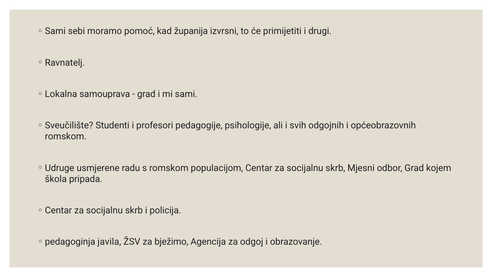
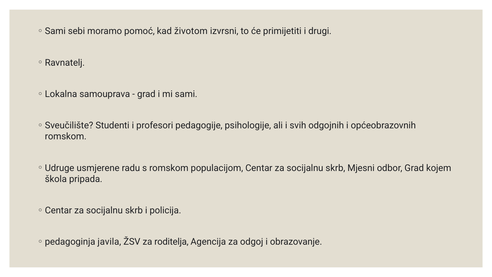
županija: županija -> životom
bježimo: bježimo -> roditelja
